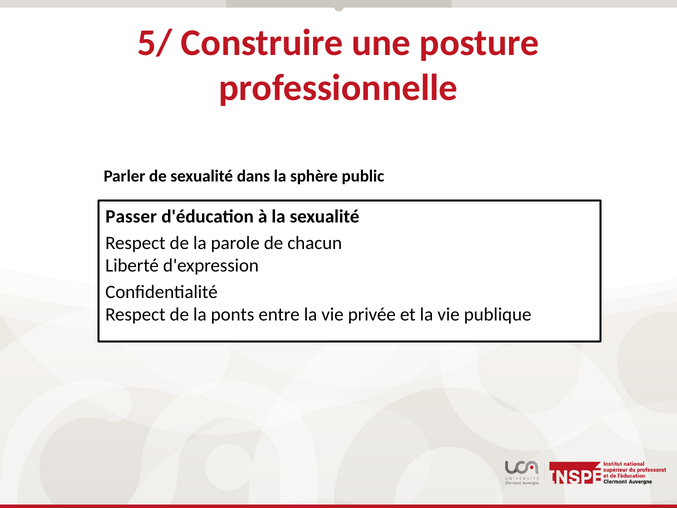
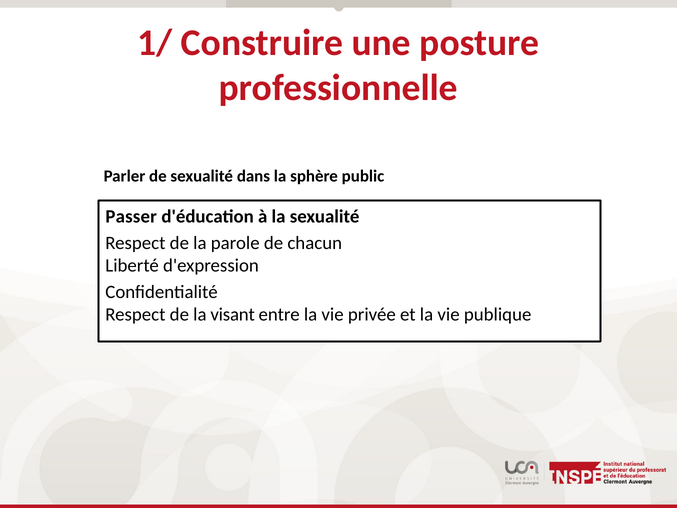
5/: 5/ -> 1/
ponts: ponts -> visant
